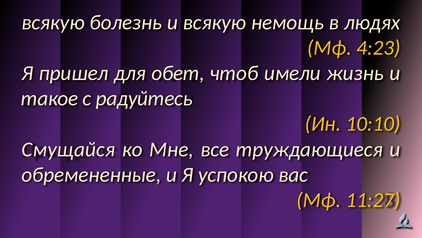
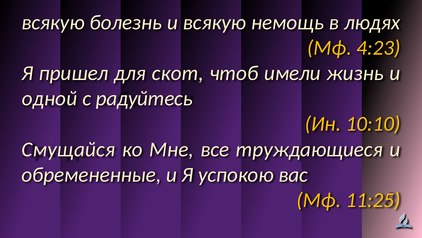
обет: обет -> скот
такое: такое -> одной
11:27: 11:27 -> 11:25
